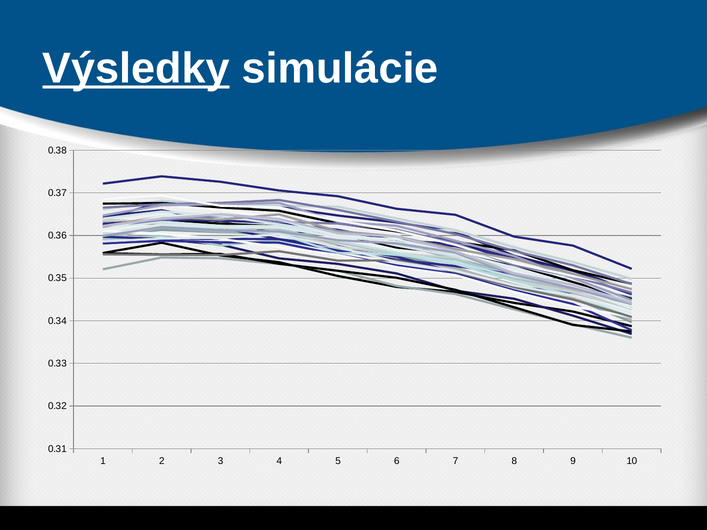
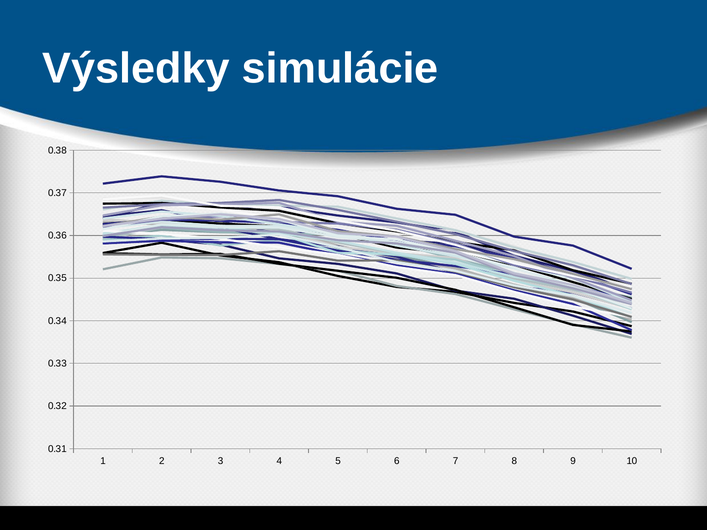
Výsledky underline: present -> none
